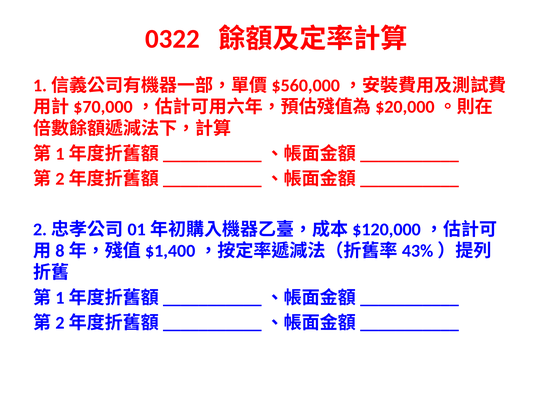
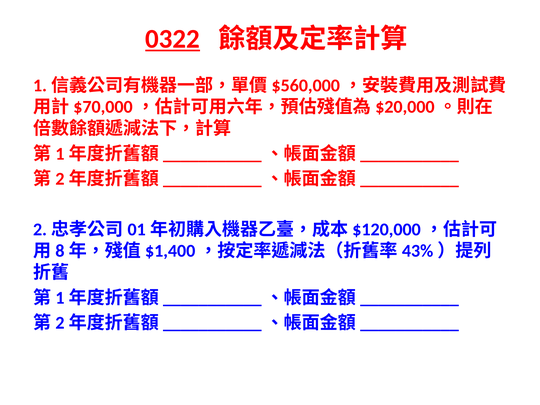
0322 underline: none -> present
